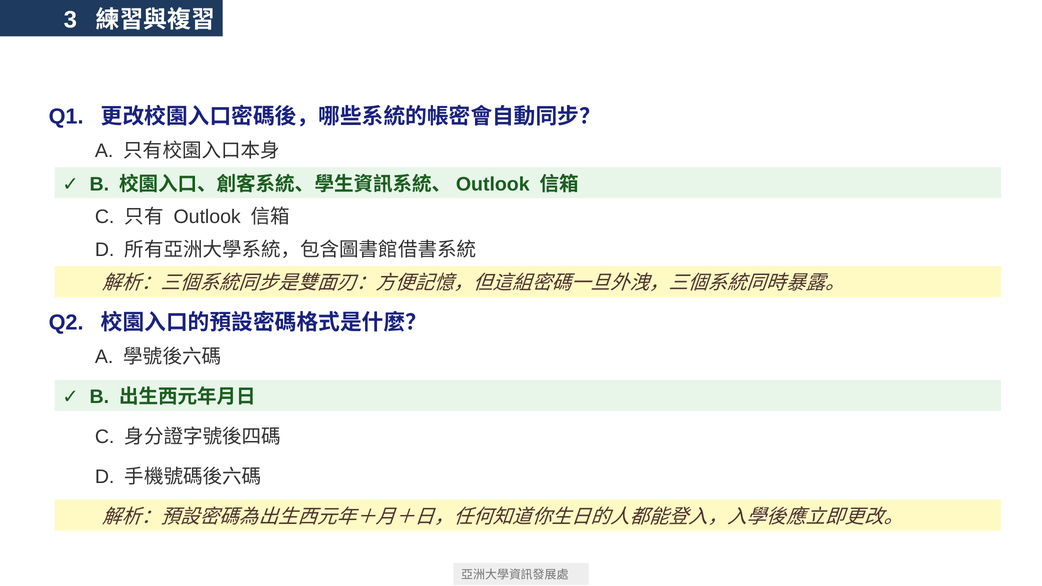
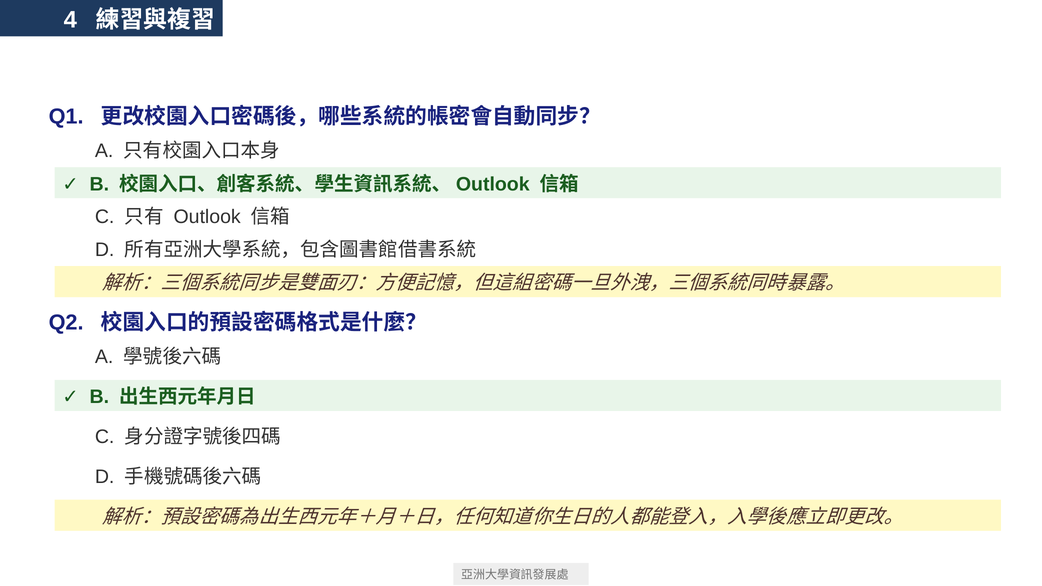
3: 3 -> 4
